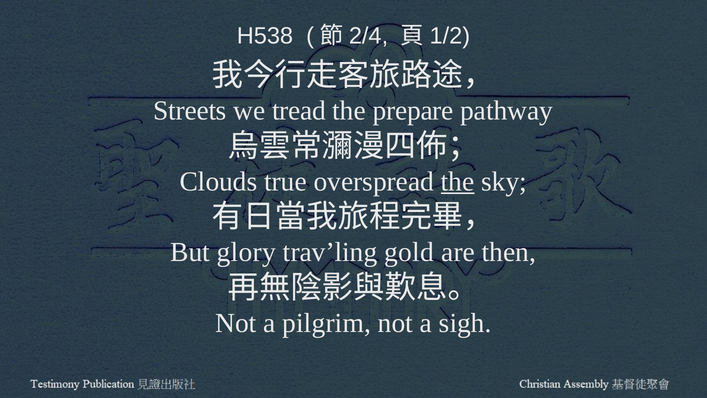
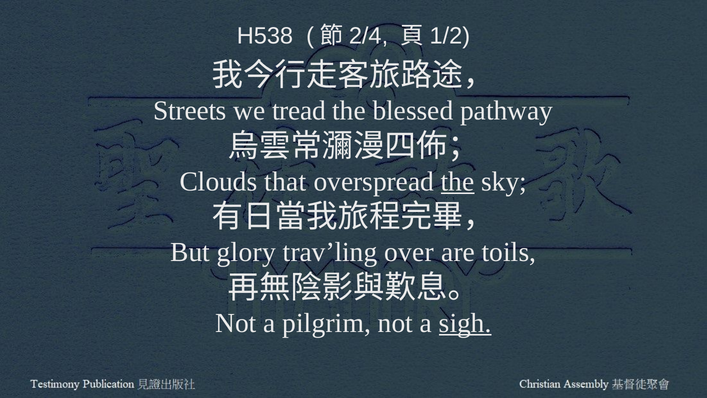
prepare: prepare -> blessed
true: true -> that
gold: gold -> over
then: then -> toils
sigh underline: none -> present
